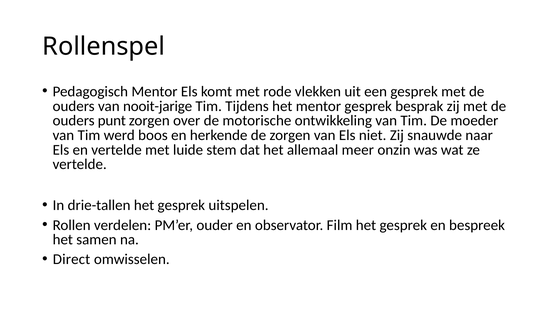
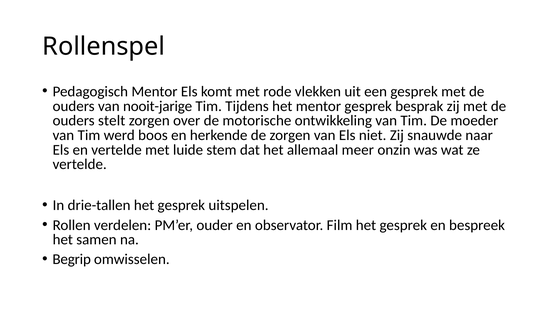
punt: punt -> stelt
Direct: Direct -> Begrip
